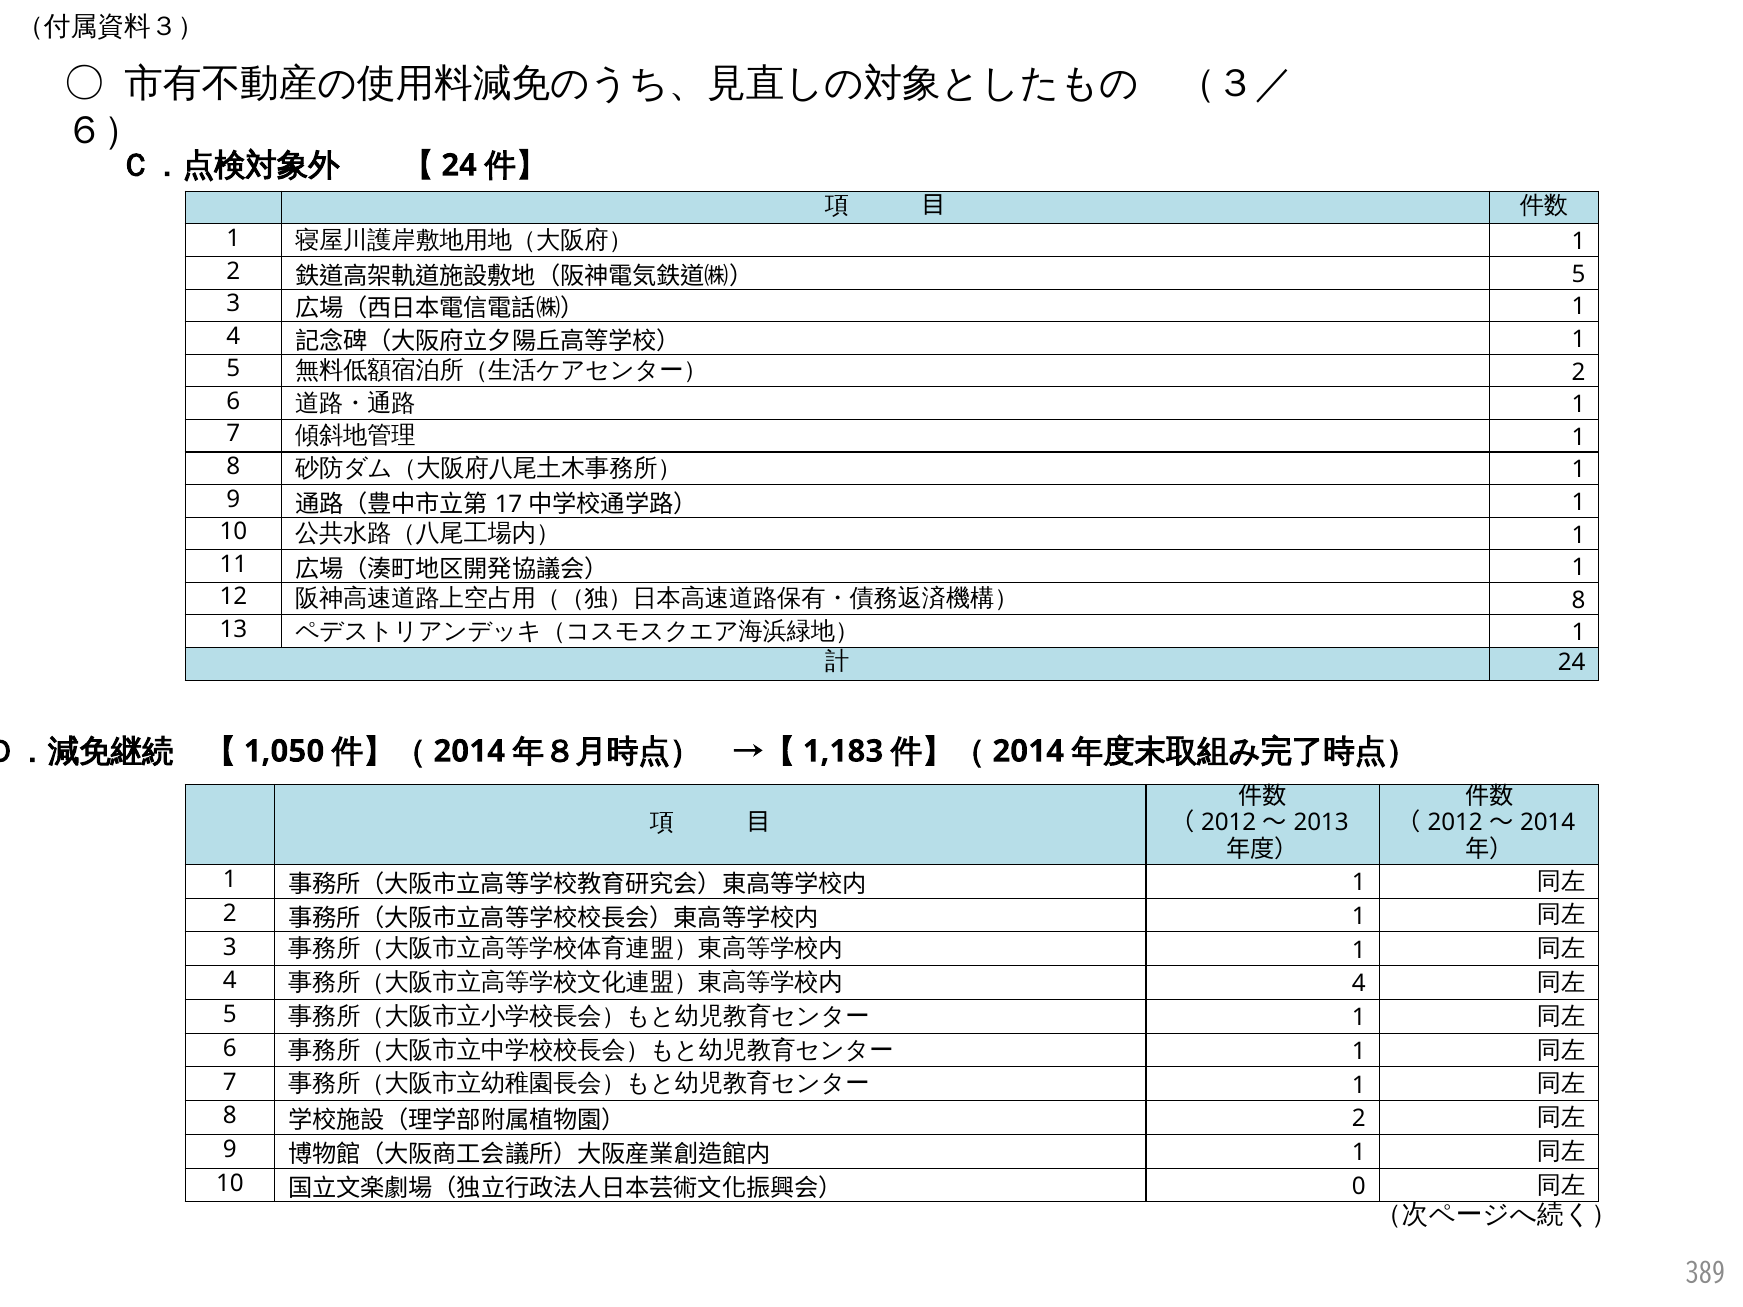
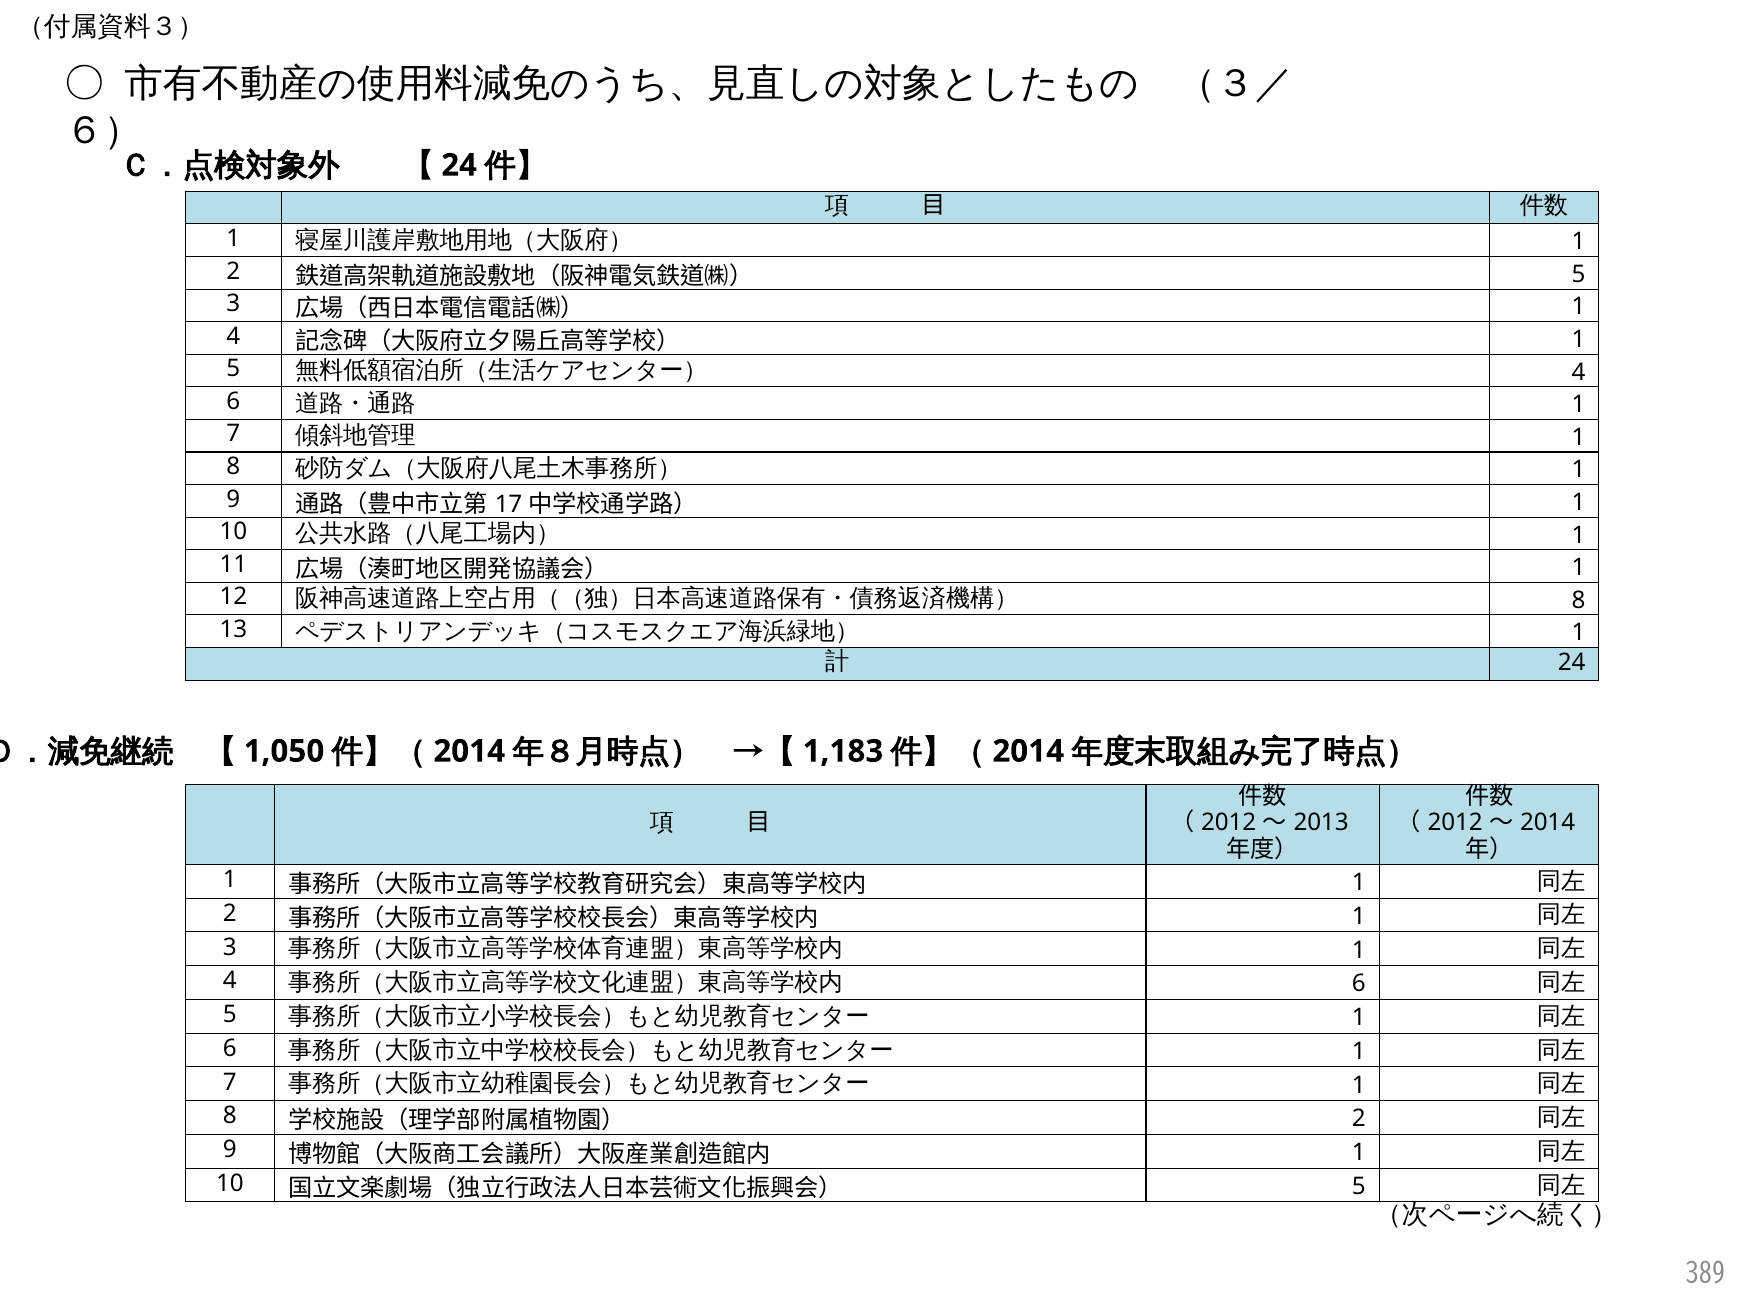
2 at (1579, 372): 2 -> 4
4 at (1359, 984): 4 -> 6
0 at (1359, 1187): 0 -> 5
